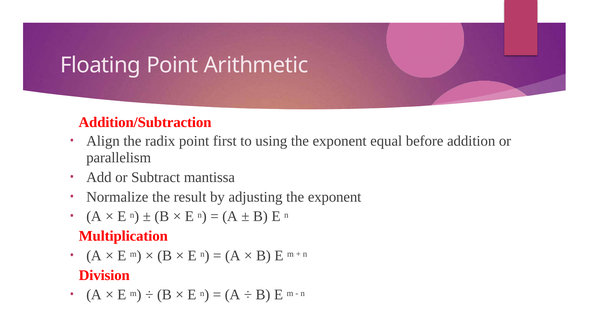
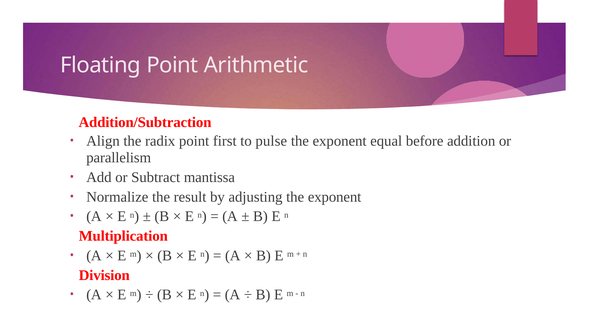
using: using -> pulse
